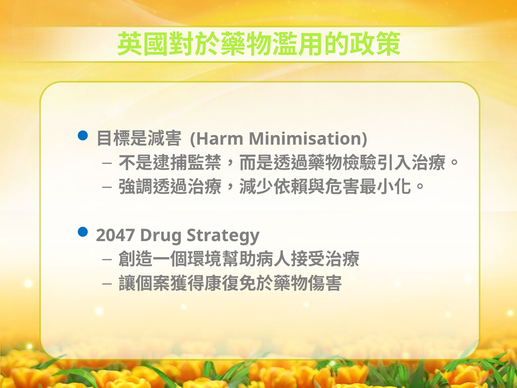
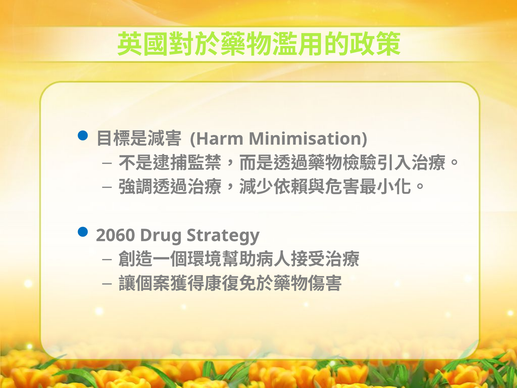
2047: 2047 -> 2060
